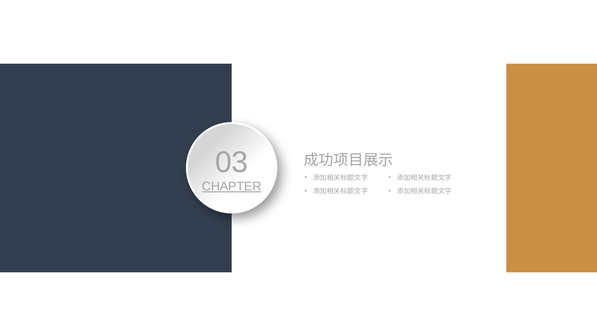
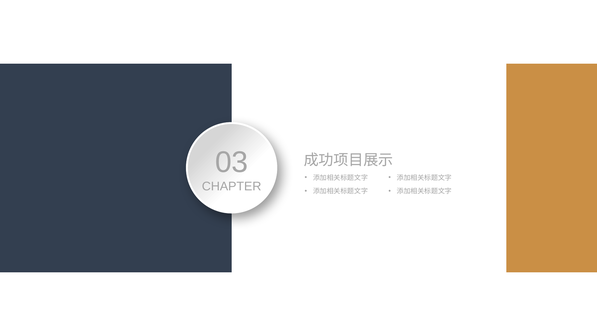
CHAPTER underline: present -> none
